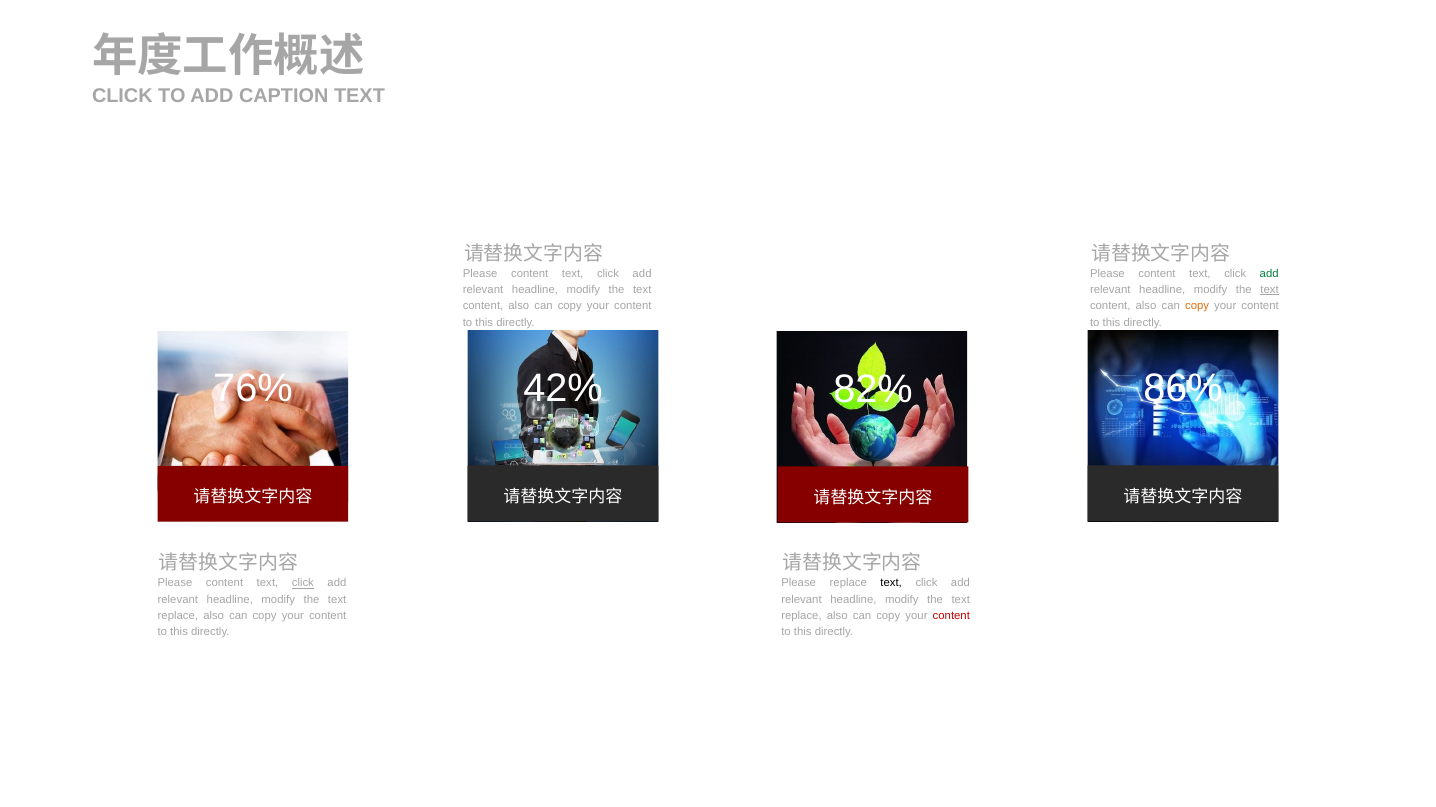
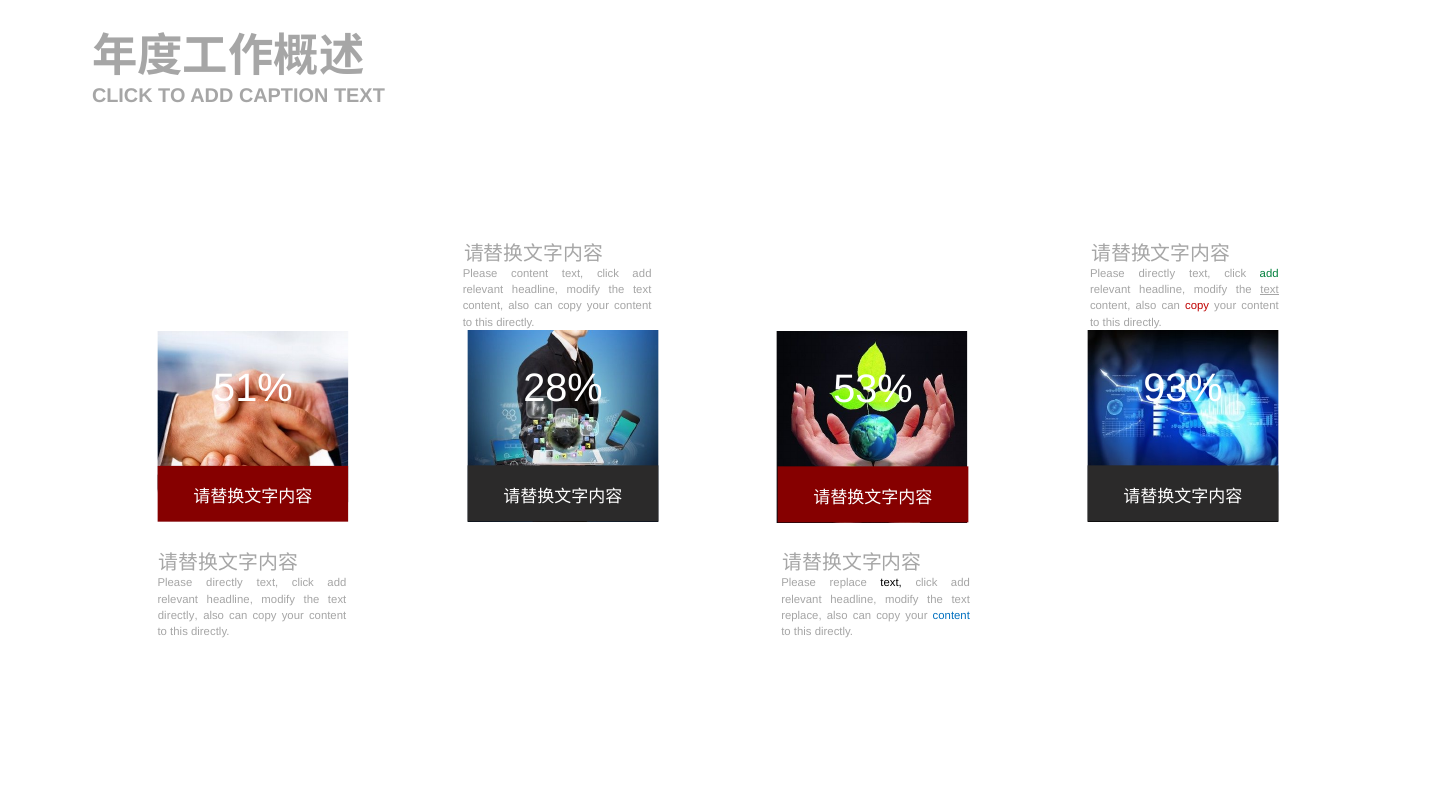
content at (1157, 274): content -> directly
copy at (1197, 306) colour: orange -> red
42%: 42% -> 28%
86%: 86% -> 93%
76%: 76% -> 51%
82%: 82% -> 53%
content at (225, 584): content -> directly
click at (303, 584) underline: present -> none
replace at (178, 616): replace -> directly
content at (951, 616) colour: red -> blue
